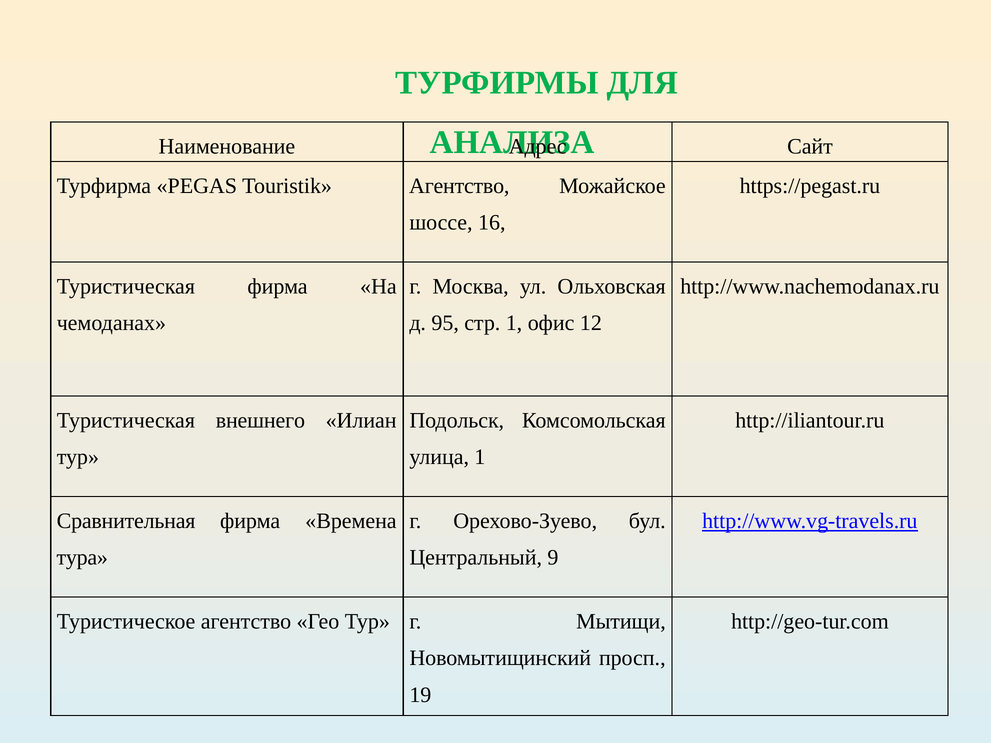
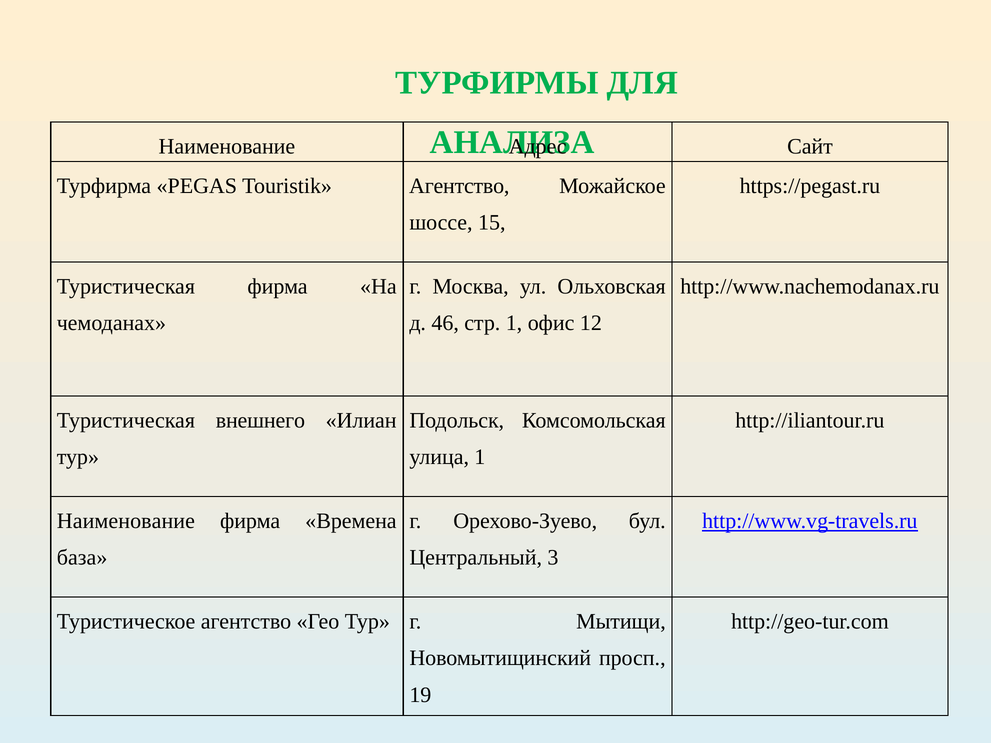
16: 16 -> 15
95: 95 -> 46
Сравнительная at (126, 521): Сравнительная -> Наименование
тура: тура -> база
9: 9 -> 3
